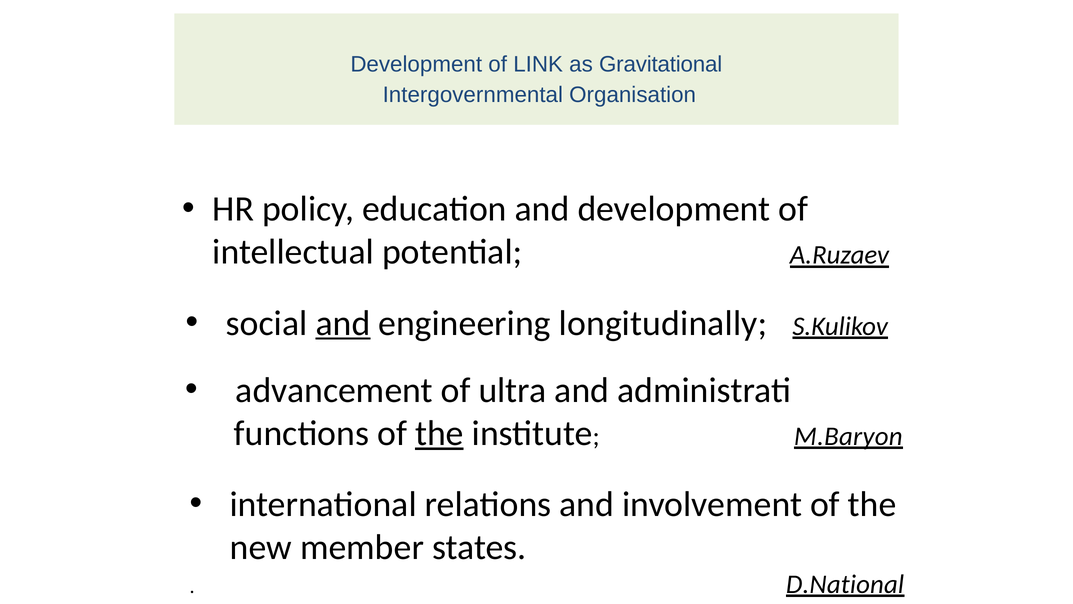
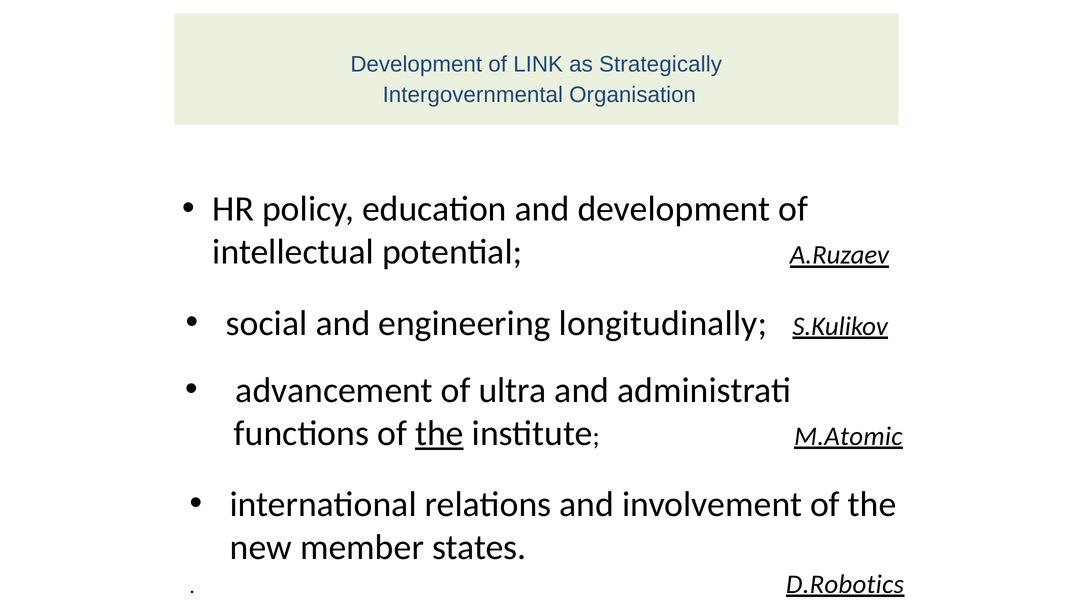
Gravitational: Gravitational -> Strategically
and at (343, 323) underline: present -> none
M.Baryon: M.Baryon -> M.Atomic
D.National: D.National -> D.Robotics
